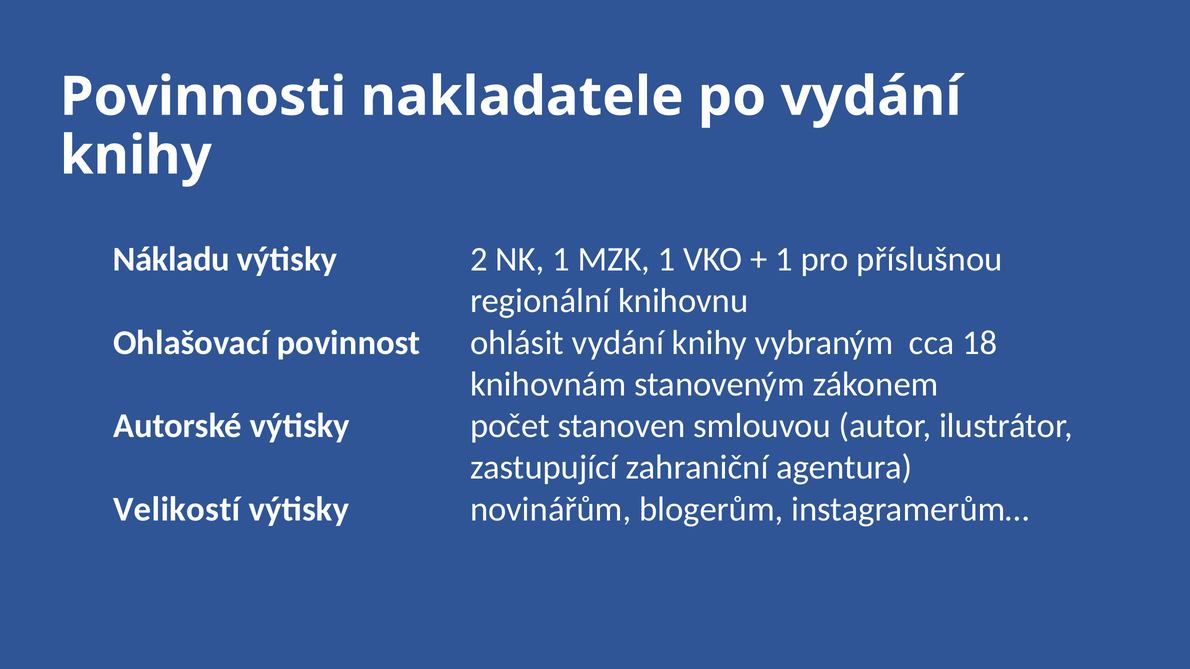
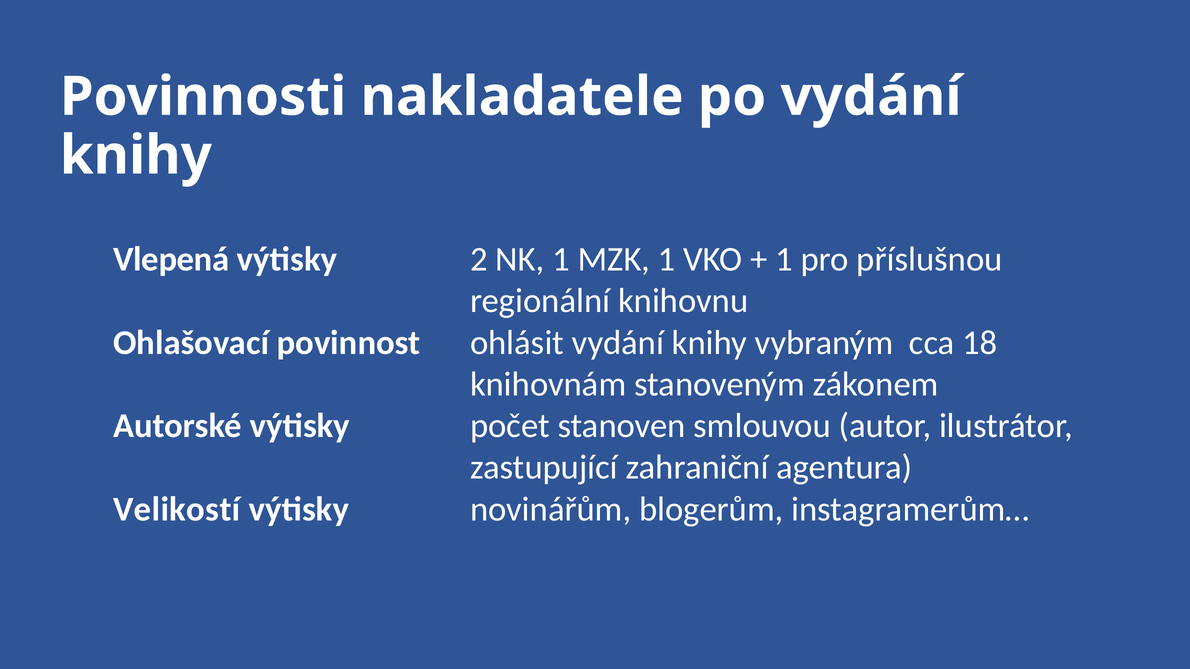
Nákladu: Nákladu -> Vlepená
